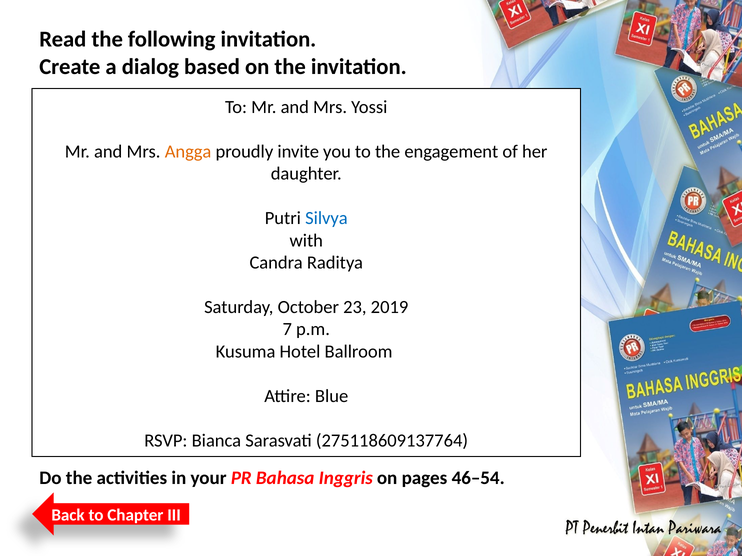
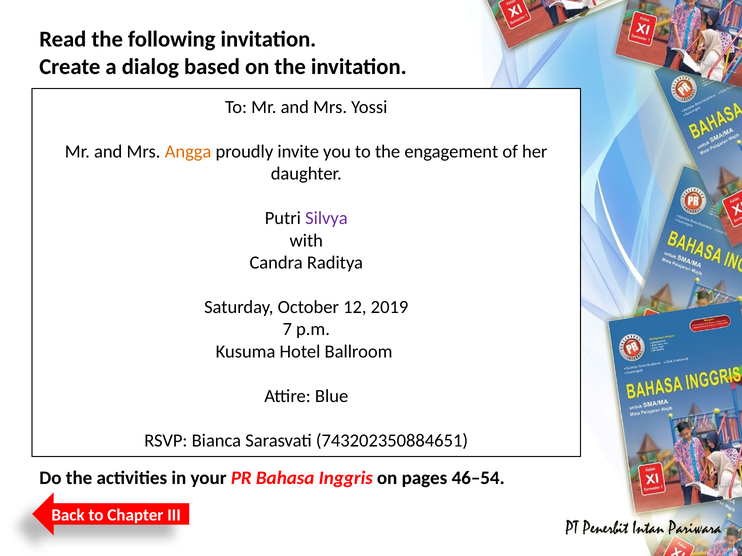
Silvya colour: blue -> purple
23: 23 -> 12
275118609137764: 275118609137764 -> 743202350884651
